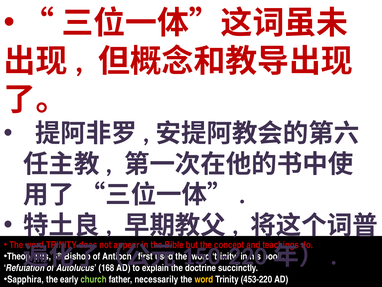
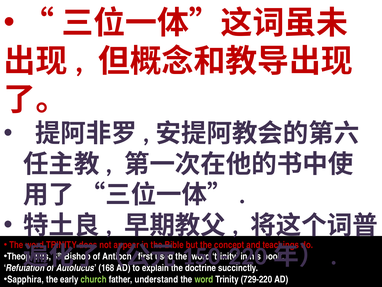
necessarily: necessarily -> understand
word at (204, 279) colour: yellow -> light green
453-220: 453-220 -> 729-220
